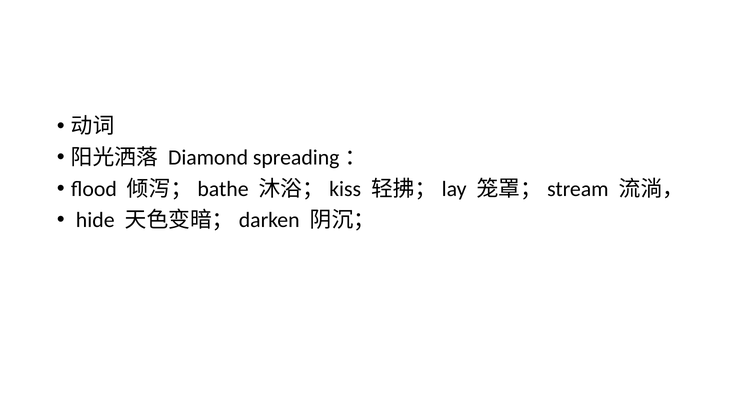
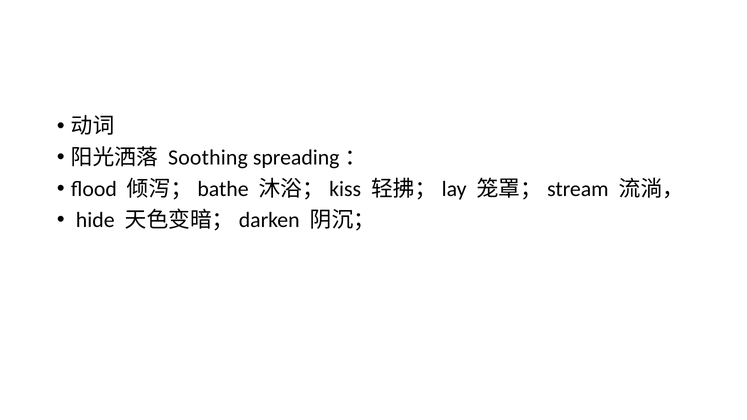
Diamond: Diamond -> Soothing
